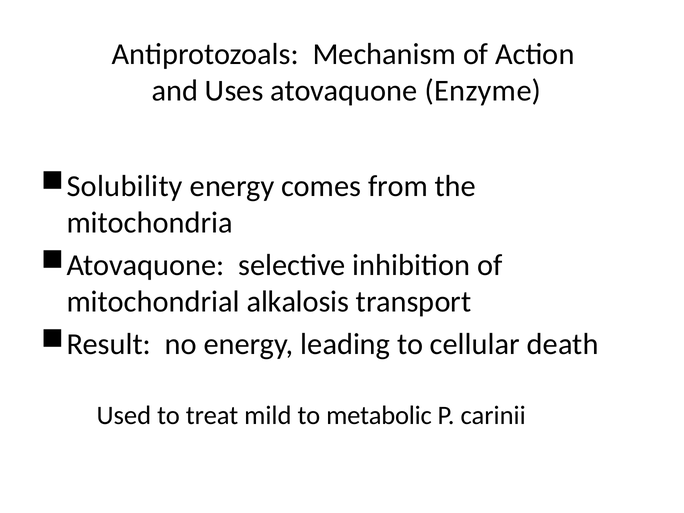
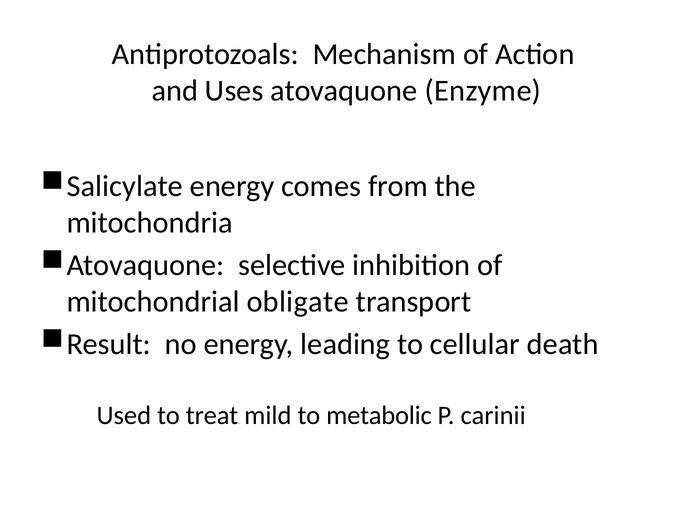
Solubility: Solubility -> Salicylate
alkalosis: alkalosis -> obligate
